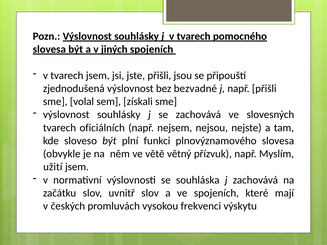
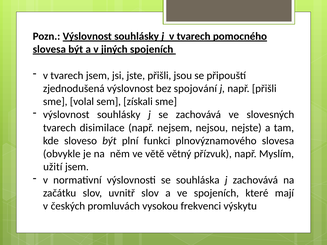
bezvadné: bezvadné -> spojování
oficiálních: oficiálních -> disimilace
